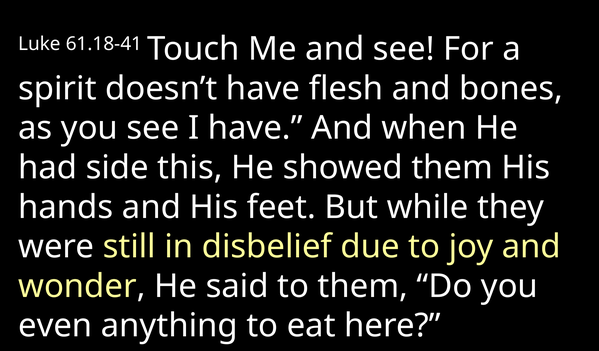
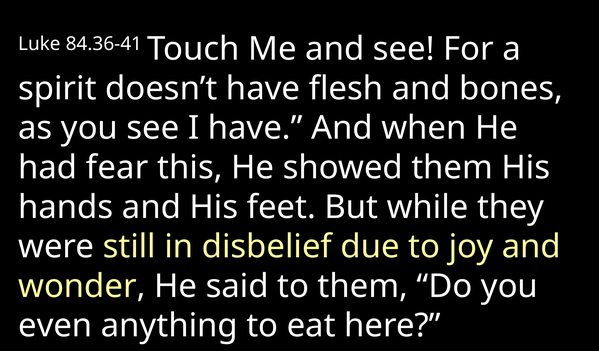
61.18-41: 61.18-41 -> 84.36-41
side: side -> fear
